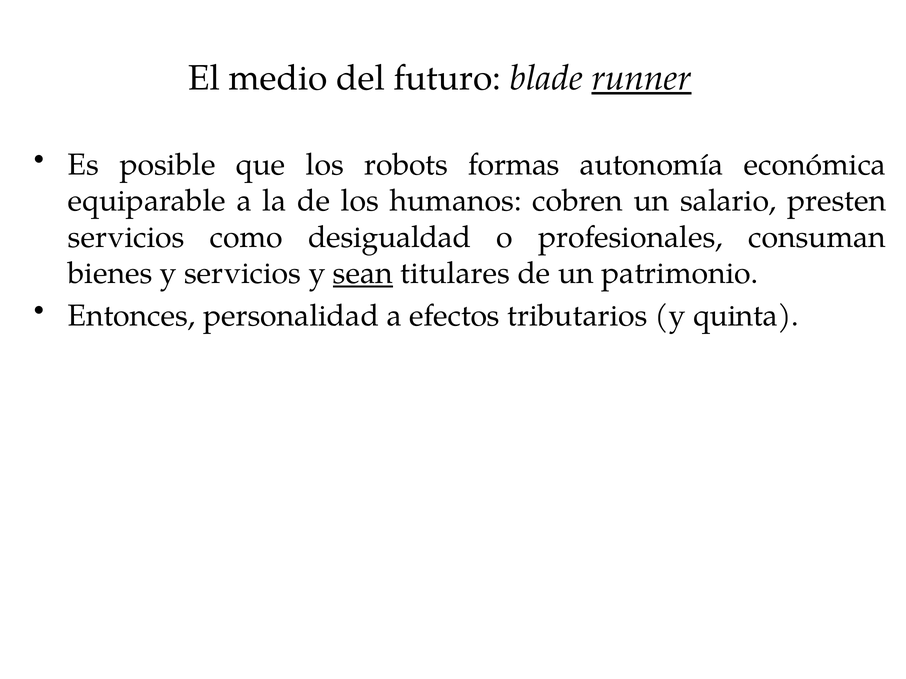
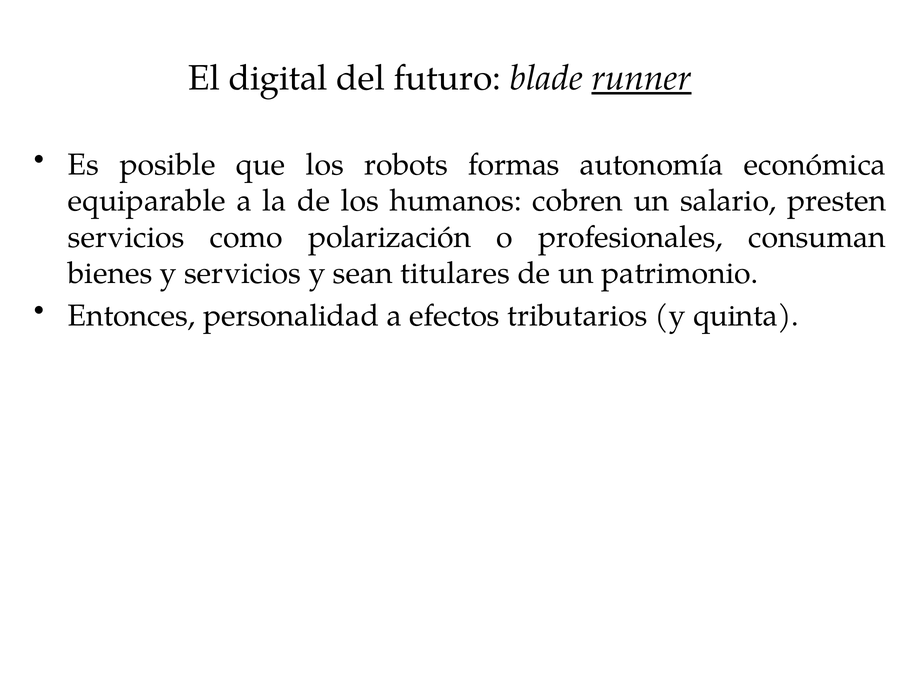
medio: medio -> digital
desigualdad: desigualdad -> polarización
sean underline: present -> none
